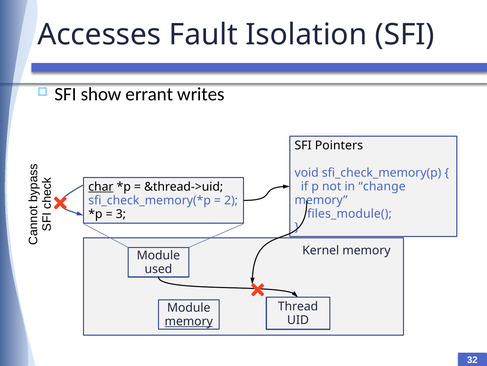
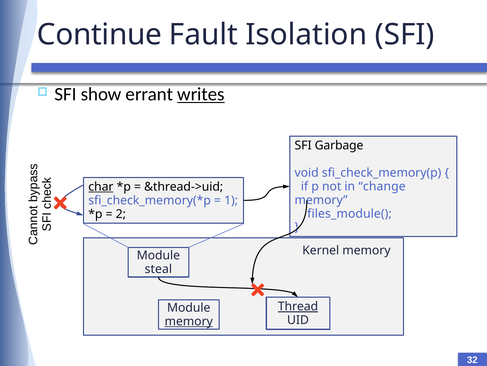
Accesses: Accesses -> Continue
writes underline: none -> present
Pointers: Pointers -> Garbage
2: 2 -> 1
3: 3 -> 2
used: used -> steal
Thread underline: none -> present
